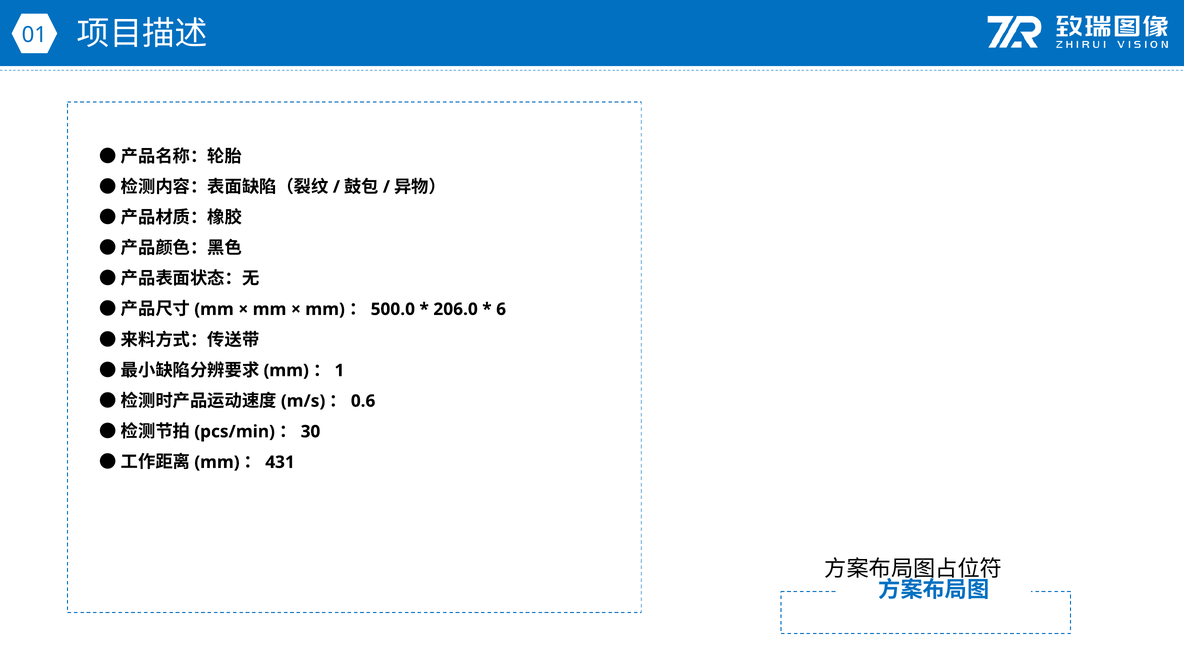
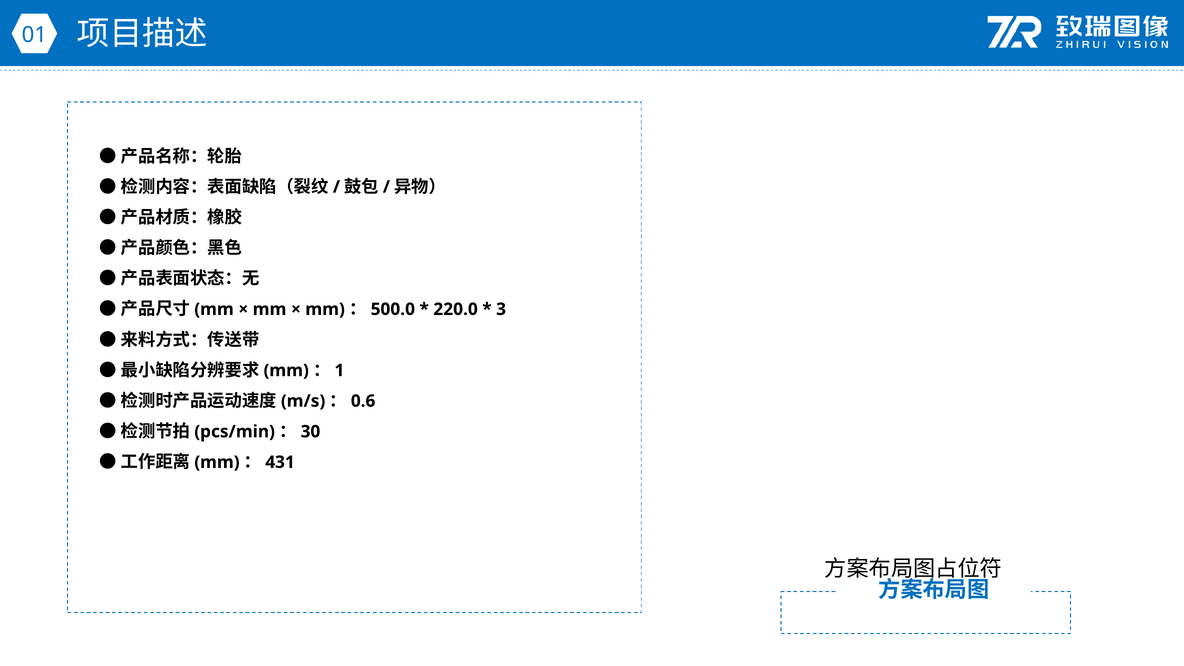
206.0: 206.0 -> 220.0
6: 6 -> 3
